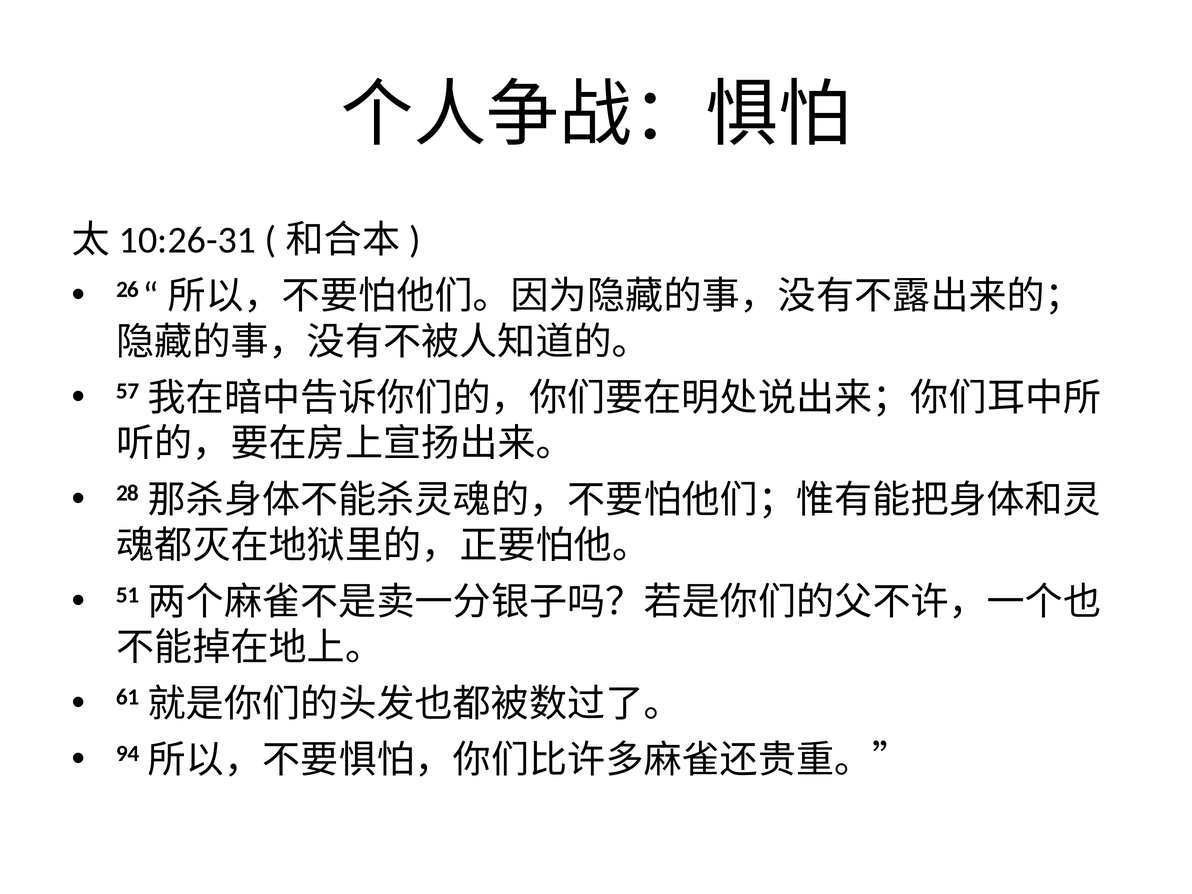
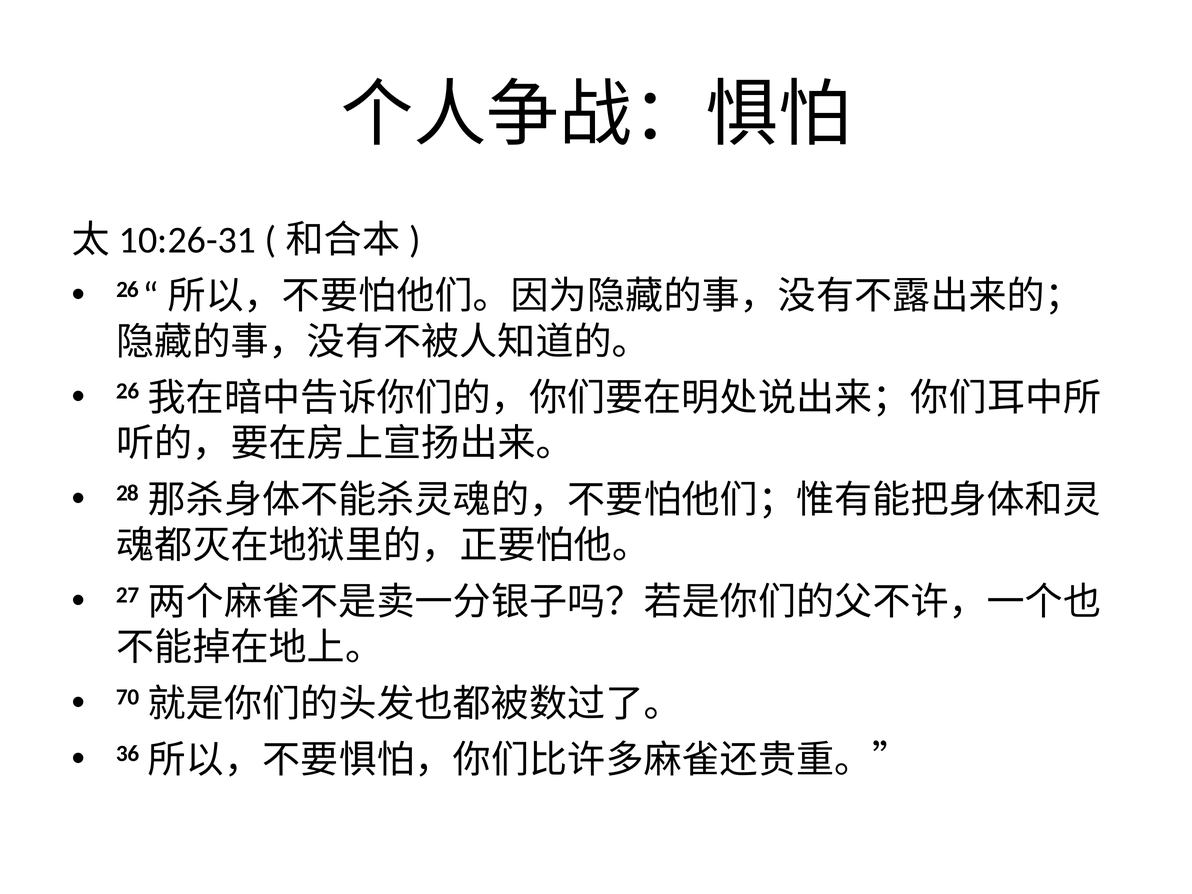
57 at (128, 391): 57 -> 26
51: 51 -> 27
61: 61 -> 70
94: 94 -> 36
